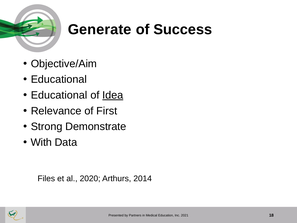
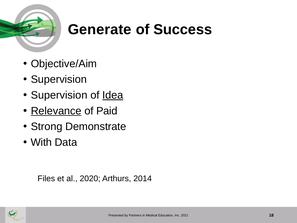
Educational at (59, 79): Educational -> Supervision
Educational at (59, 95): Educational -> Supervision
Relevance underline: none -> present
First: First -> Paid
